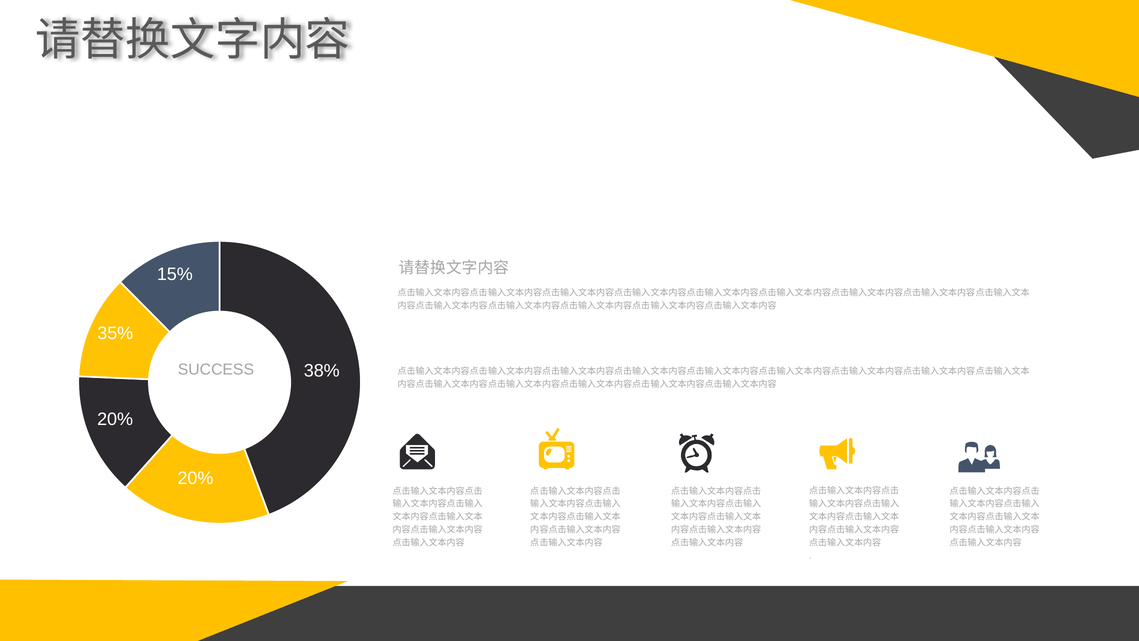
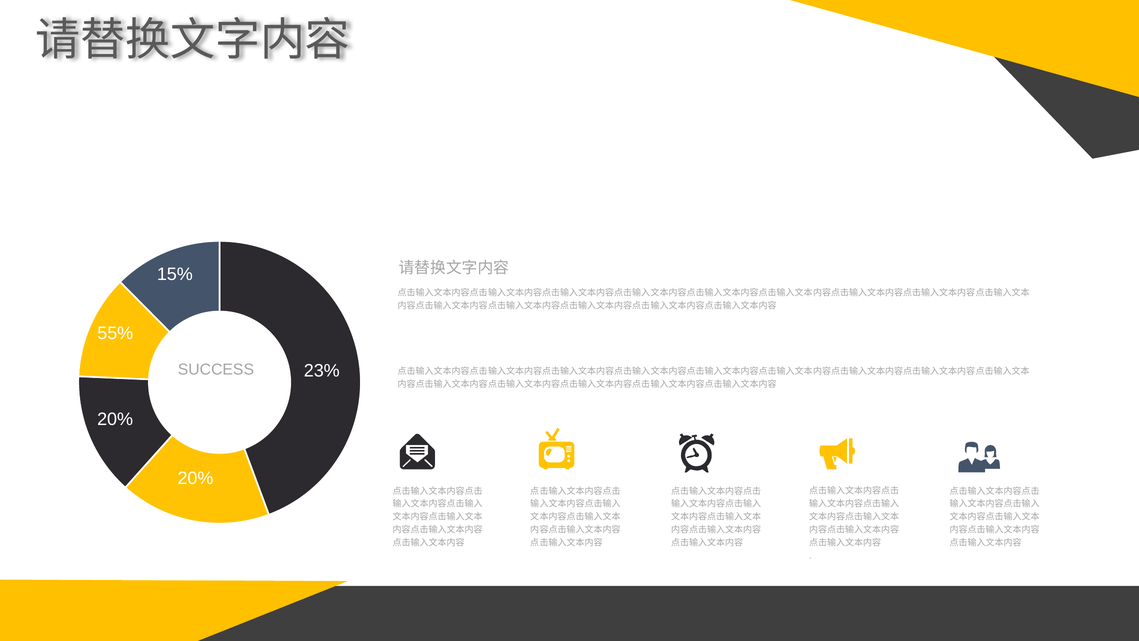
35%: 35% -> 55%
38%: 38% -> 23%
